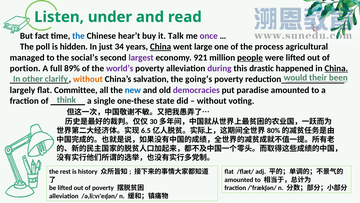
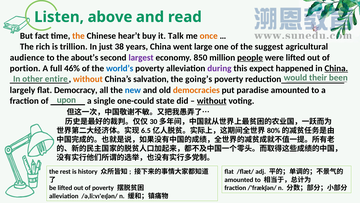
under: under -> above
the at (78, 36) colour: blue -> orange
once colour: purple -> orange
poll: poll -> rich
hidden: hidden -> trillion
34: 34 -> 38
China at (161, 47) underline: present -> none
process: process -> suggest
managed: managed -> audience
social’s: social’s -> about’s
921: 921 -> 850
89%: 89% -> 46%
world’s colour: purple -> blue
drastic: drastic -> expect
clarify: clarify -> entire
Committee: Committee -> Democracy
democracies colour: purple -> orange
think: think -> upon
one-these: one-these -> one-could
without at (212, 101) underline: none -> present
